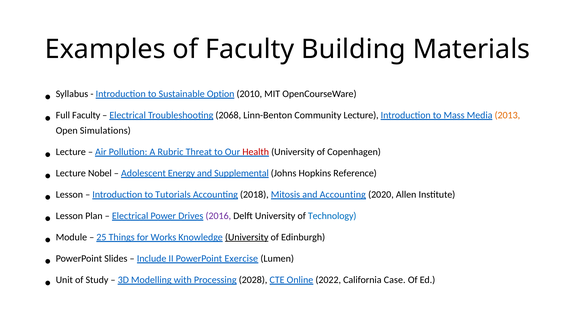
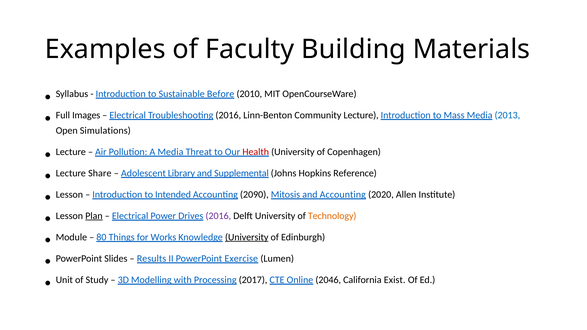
Option: Option -> Before
Full Faculty: Faculty -> Images
Troubleshooting 2068: 2068 -> 2016
2013 colour: orange -> blue
A Rubric: Rubric -> Media
Nobel: Nobel -> Share
Energy: Energy -> Library
Tutorials: Tutorials -> Intended
2018: 2018 -> 2090
Plan underline: none -> present
Technology colour: blue -> orange
25: 25 -> 80
Include: Include -> Results
2028: 2028 -> 2017
2022: 2022 -> 2046
Case: Case -> Exist
